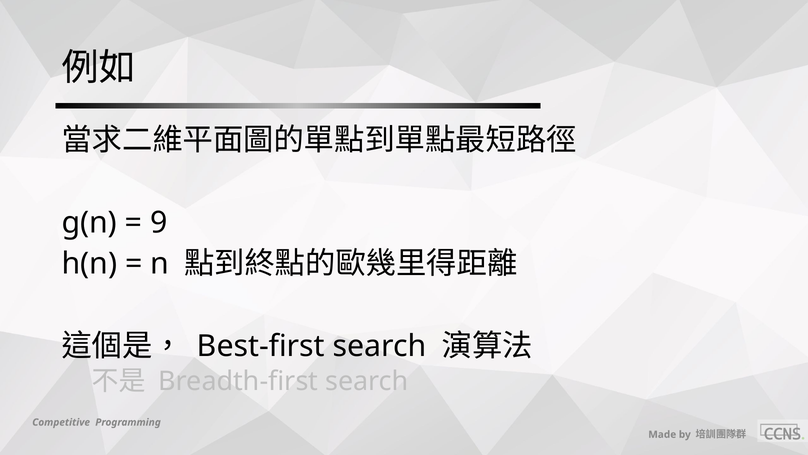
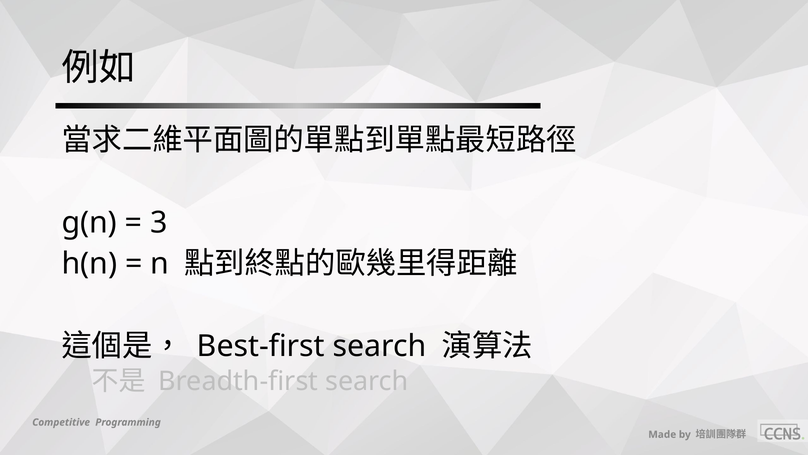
9: 9 -> 3
